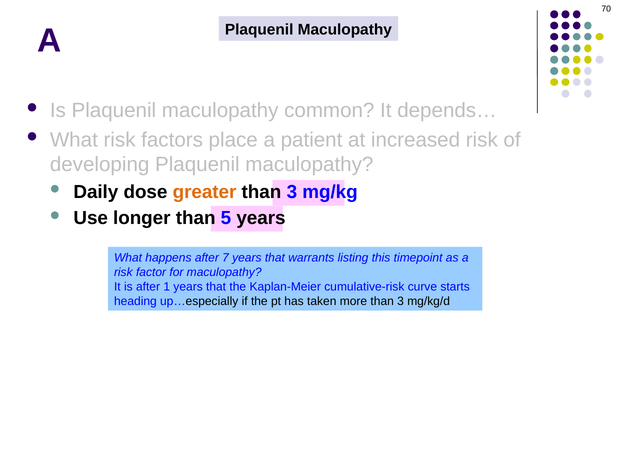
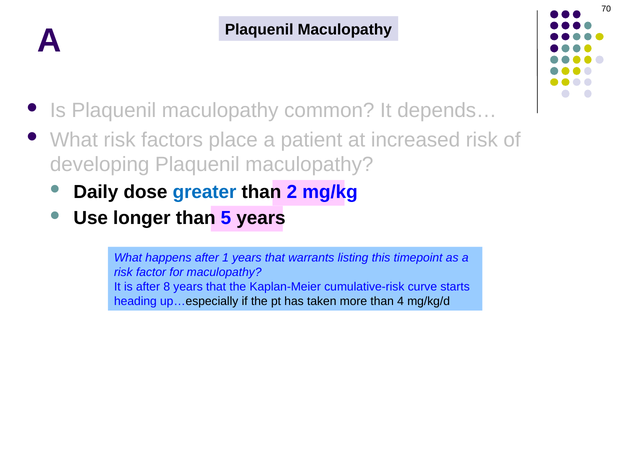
greater colour: orange -> blue
3 at (292, 192): 3 -> 2
7: 7 -> 1
1: 1 -> 8
more than 3: 3 -> 4
